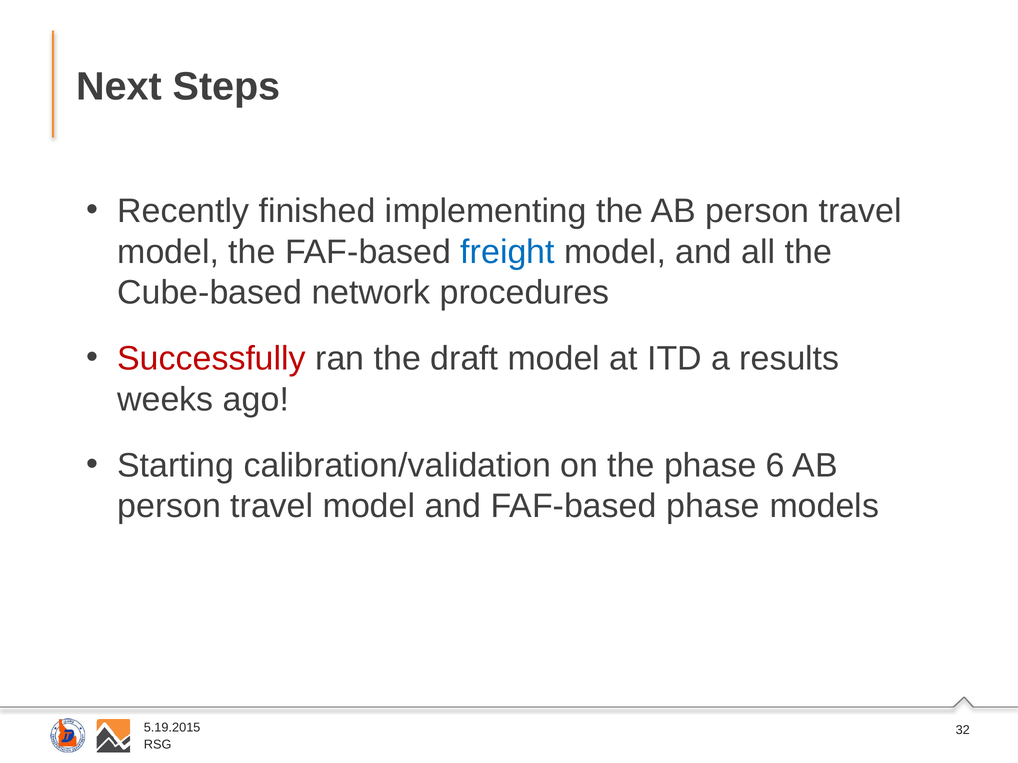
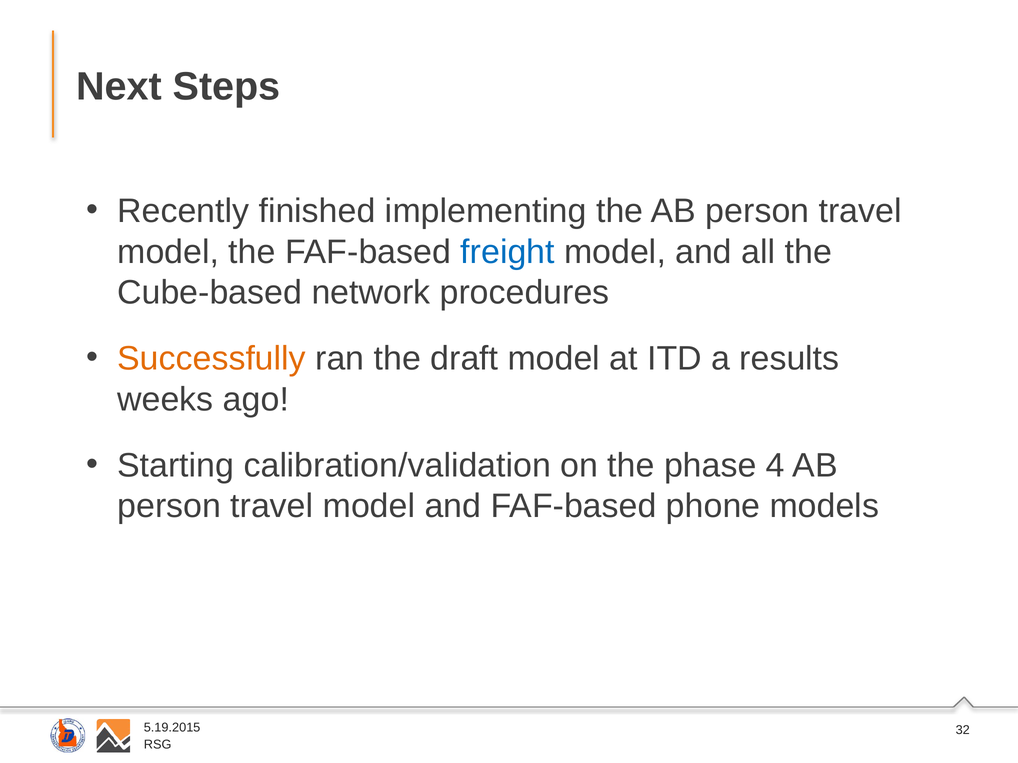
Successfully colour: red -> orange
6: 6 -> 4
FAF-based phase: phase -> phone
